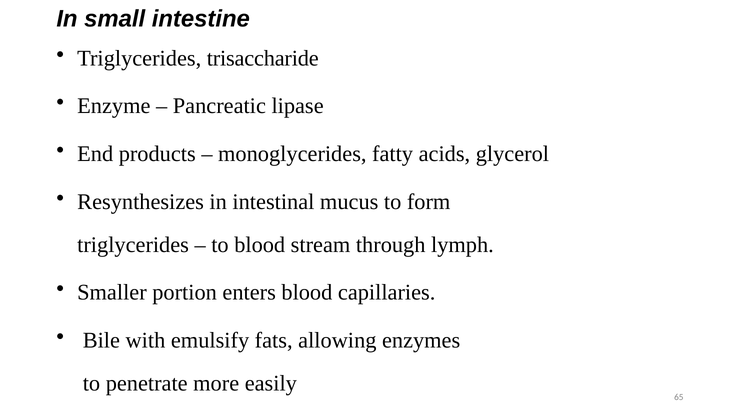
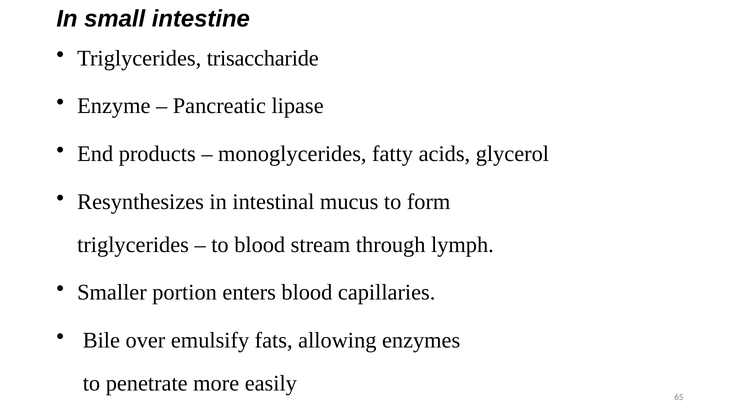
with: with -> over
